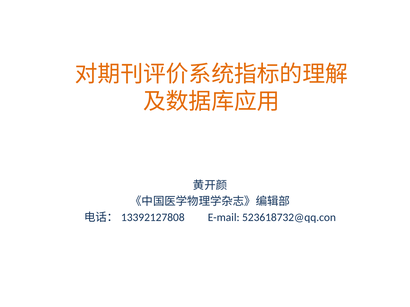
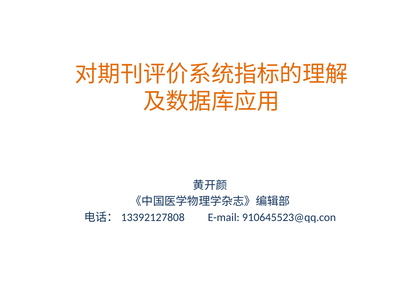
523618732@qq.con: 523618732@qq.con -> 910645523@qq.con
